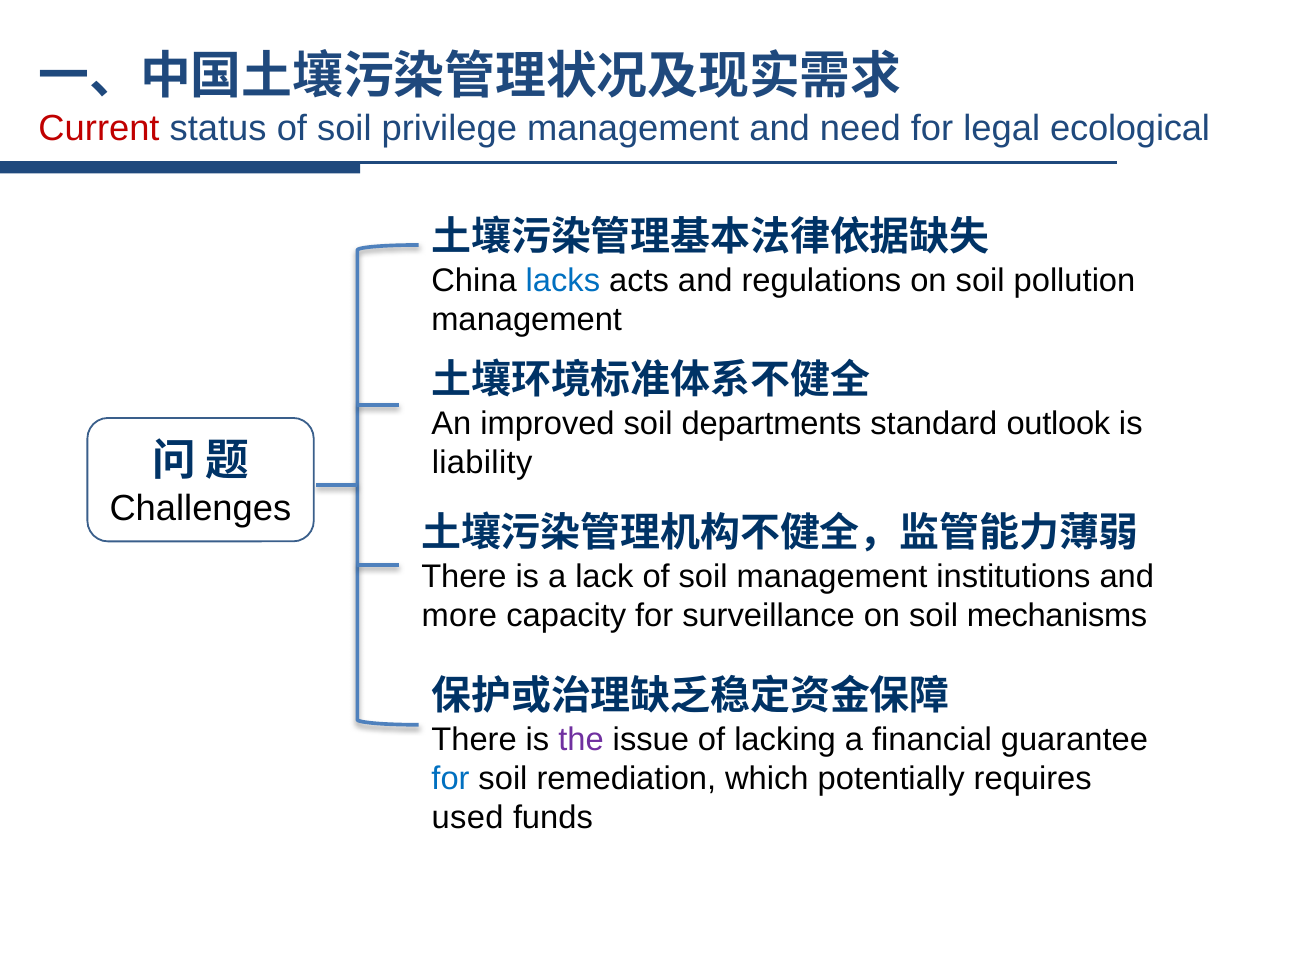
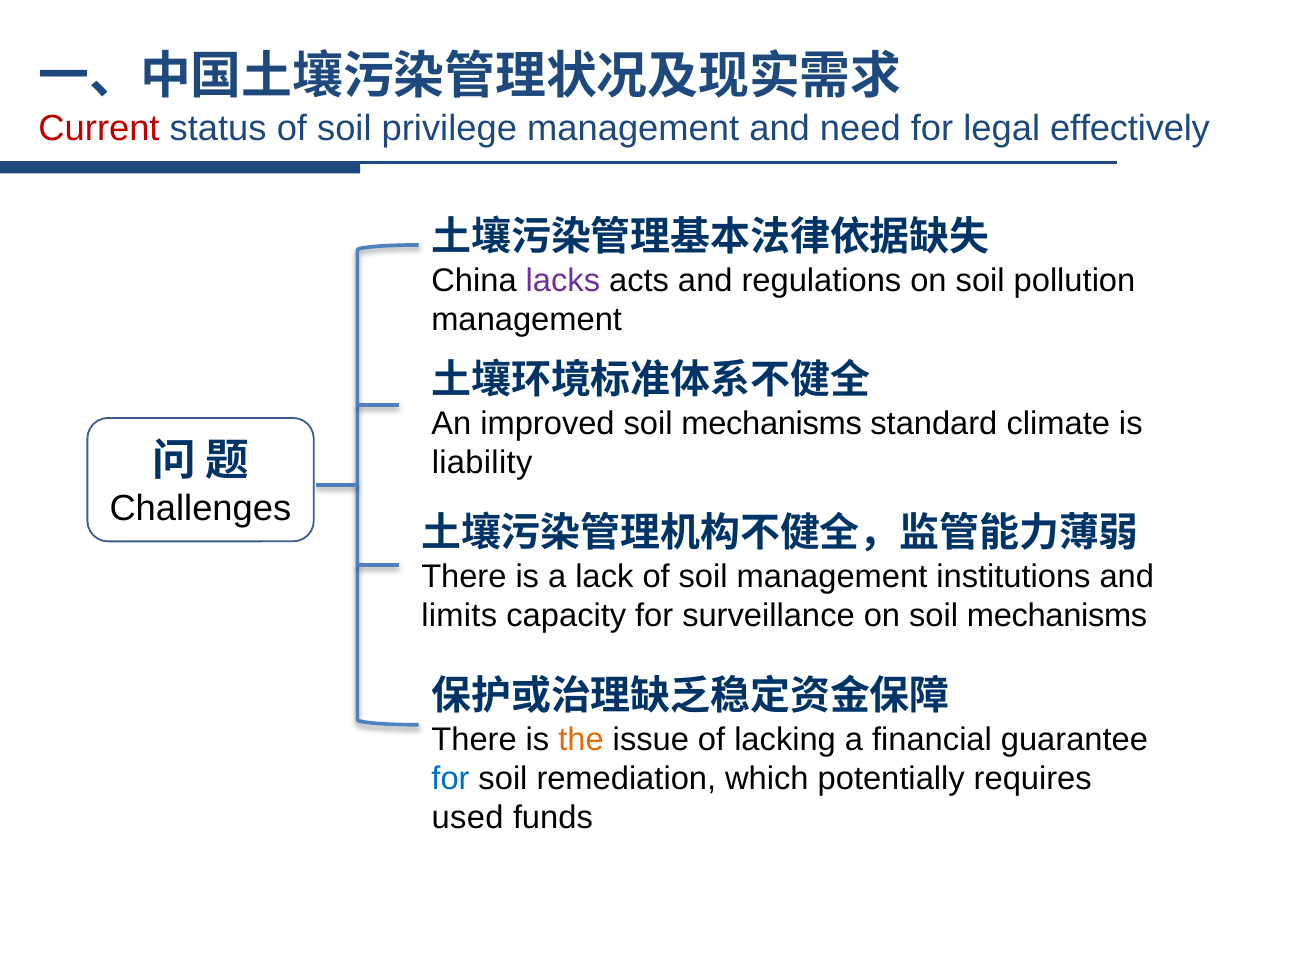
ecological: ecological -> effectively
lacks colour: blue -> purple
improved soil departments: departments -> mechanisms
outlook: outlook -> climate
more: more -> limits
the colour: purple -> orange
